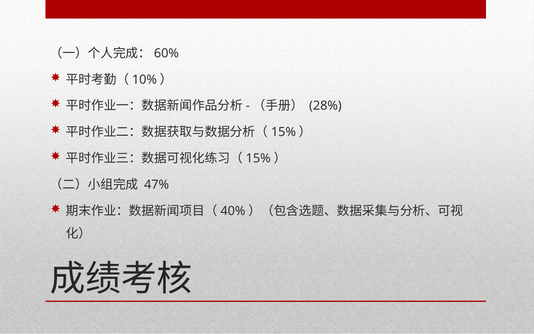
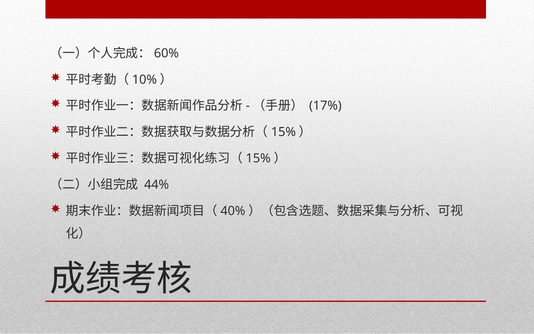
28%: 28% -> 17%
47%: 47% -> 44%
